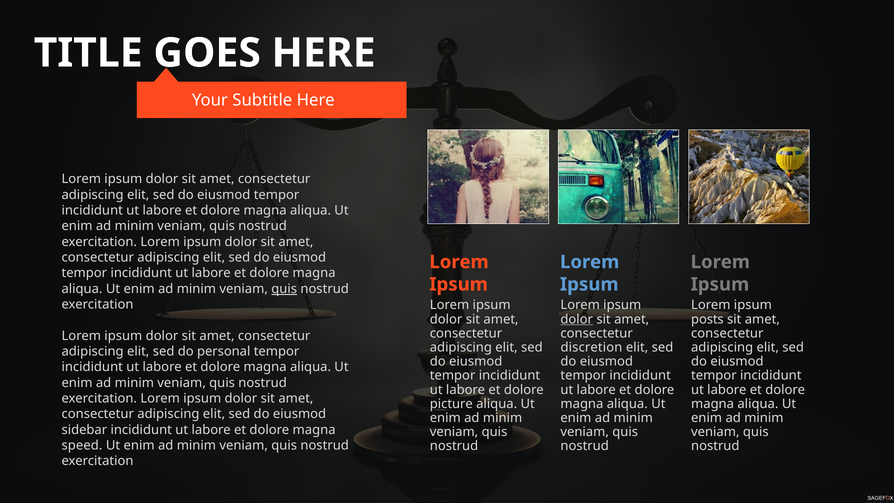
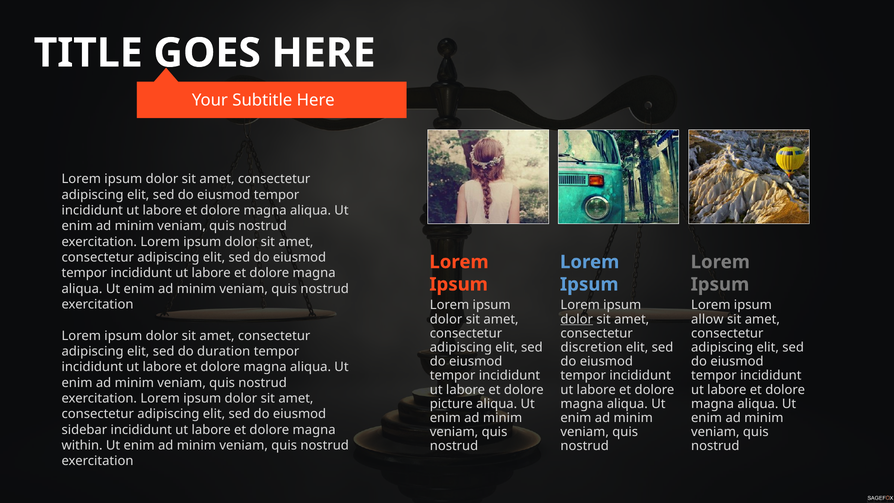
quis at (284, 289) underline: present -> none
posts: posts -> allow
personal: personal -> duration
speed: speed -> within
